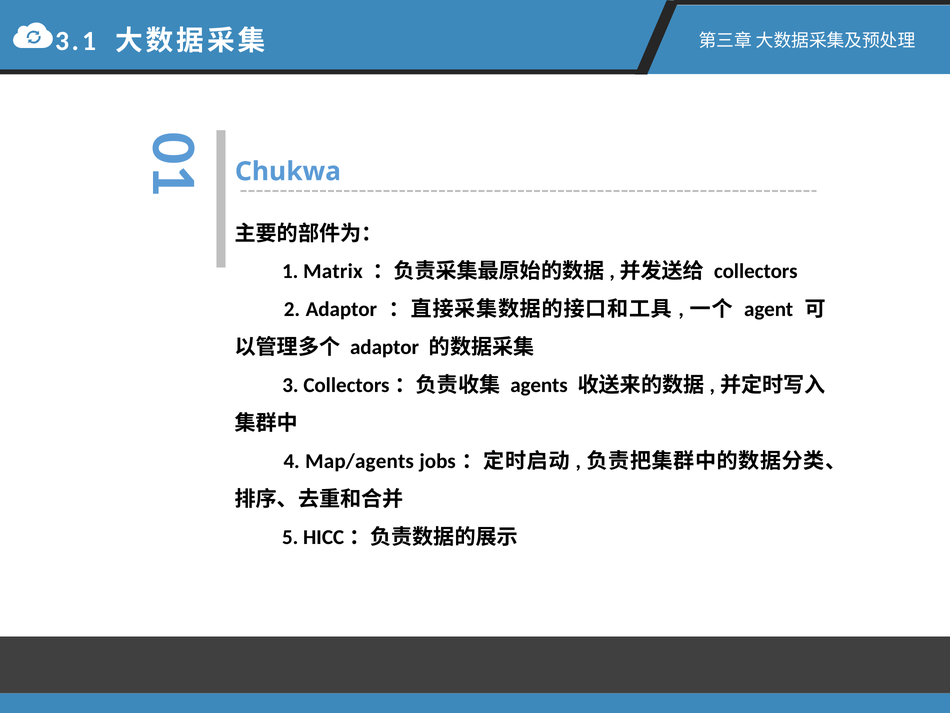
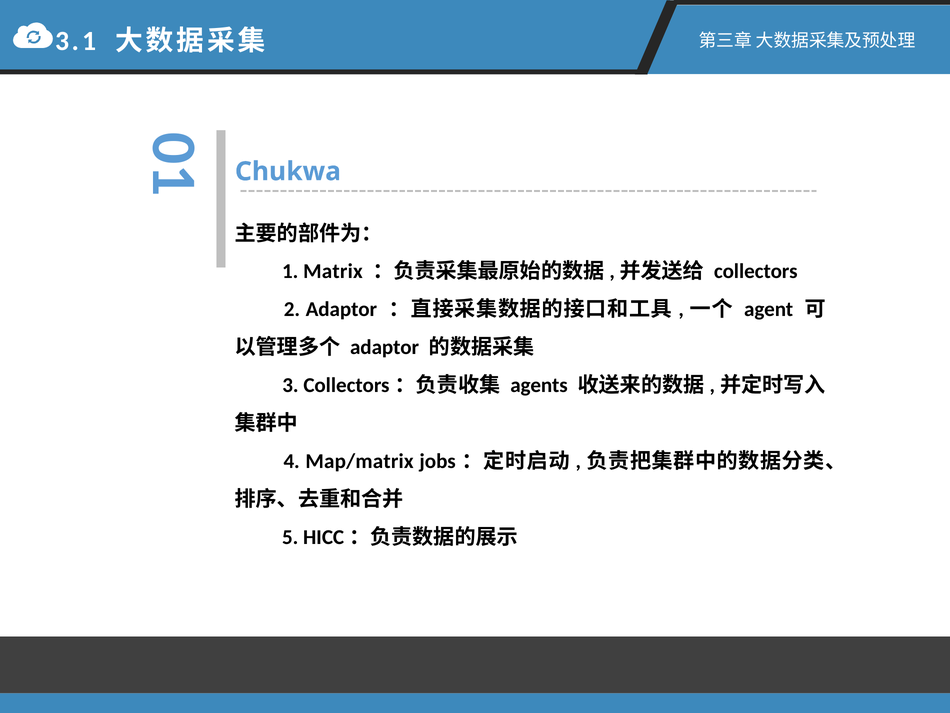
Map/agents: Map/agents -> Map/matrix
